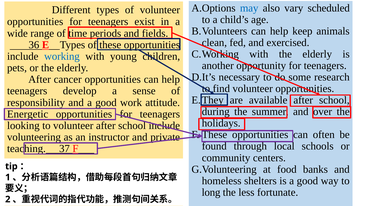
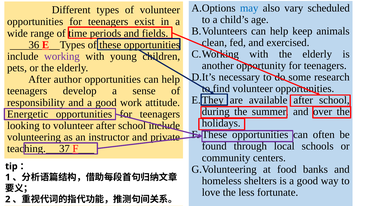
working colour: blue -> purple
cancer: cancer -> author
long: long -> love
